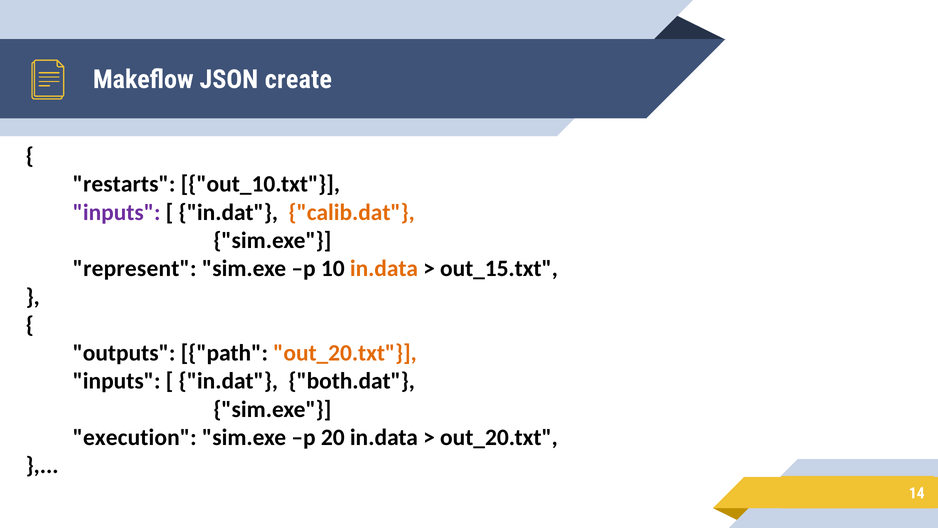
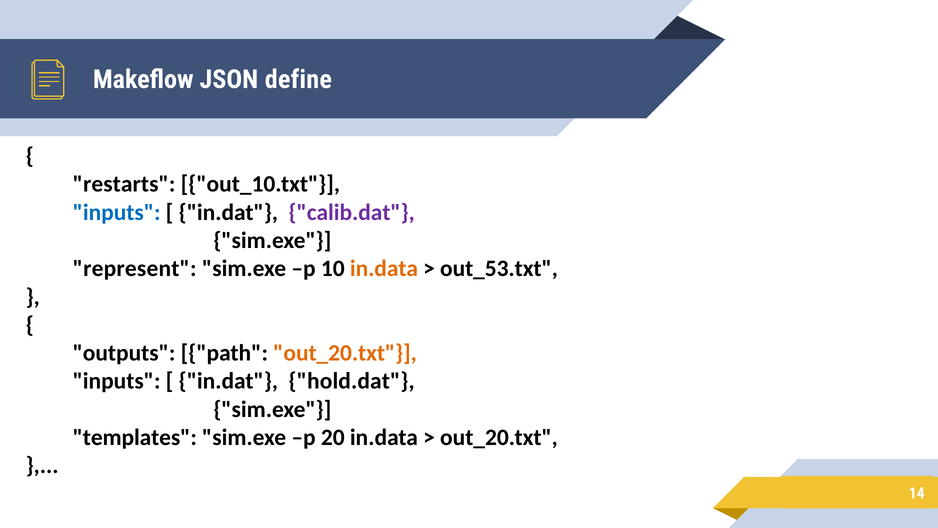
create: create -> define
inputs at (117, 212) colour: purple -> blue
calib.dat colour: orange -> purple
out_15.txt: out_15.txt -> out_53.txt
both.dat: both.dat -> hold.dat
execution: execution -> templates
